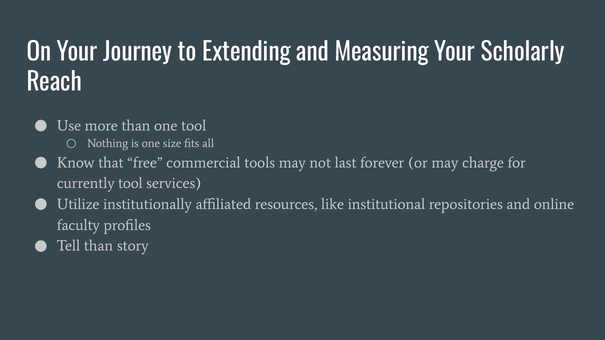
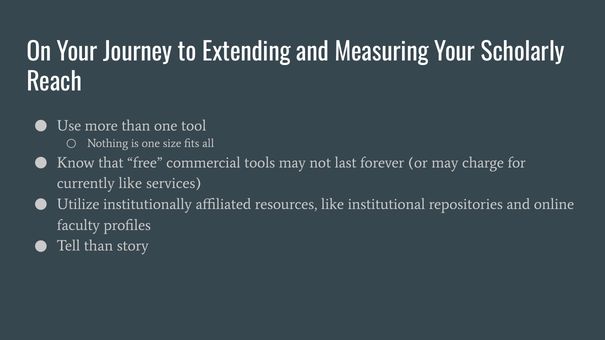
currently tool: tool -> like
